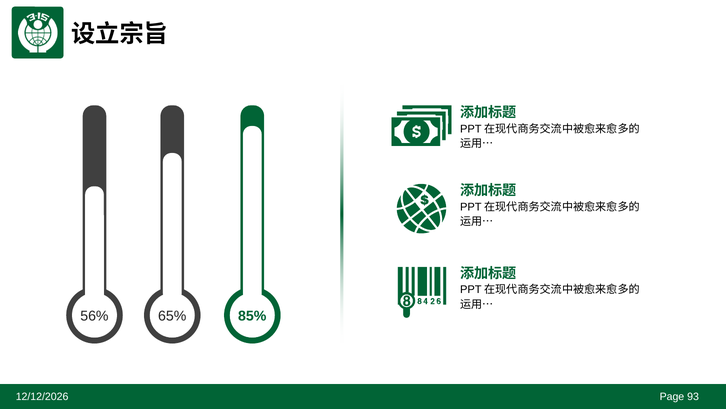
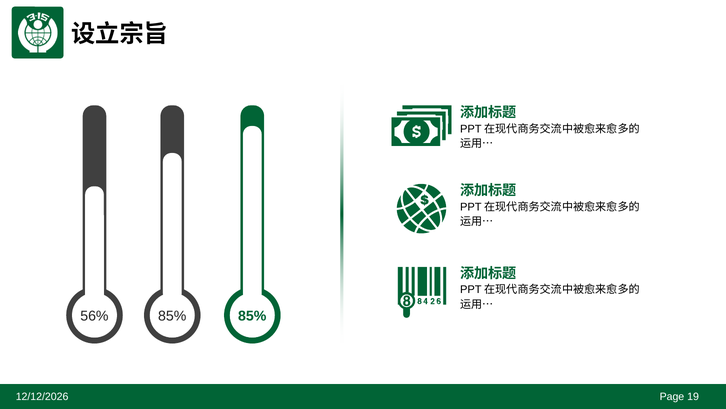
56% 65%: 65% -> 85%
93: 93 -> 19
